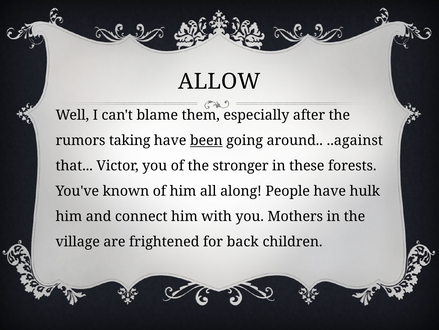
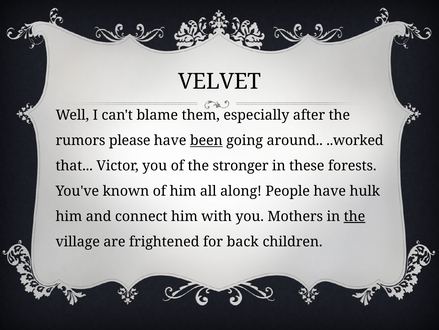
ALLOW: ALLOW -> VELVET
taking: taking -> please
..against: ..against -> ..worked
the at (354, 216) underline: none -> present
